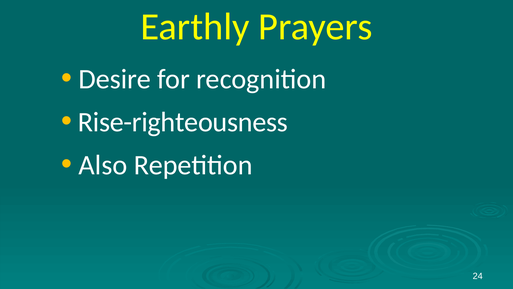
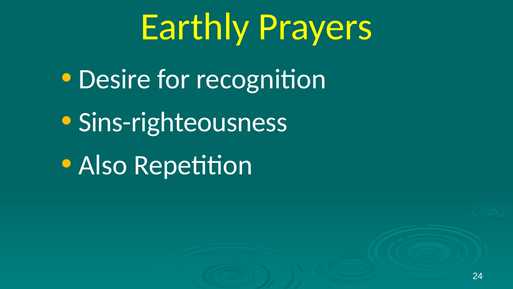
Rise-righteousness: Rise-righteousness -> Sins-righteousness
